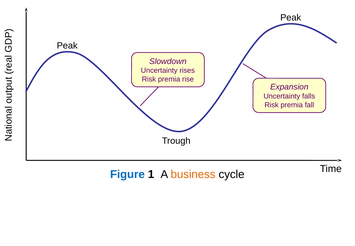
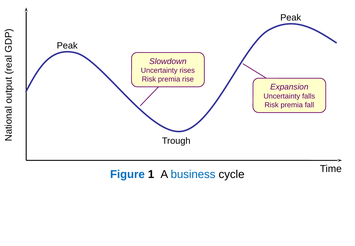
business colour: orange -> blue
